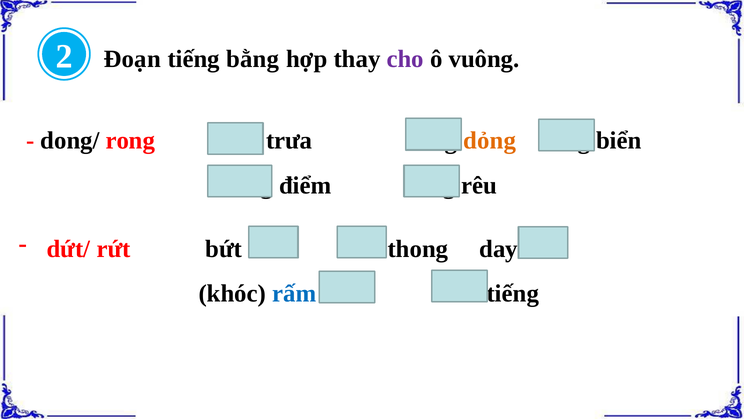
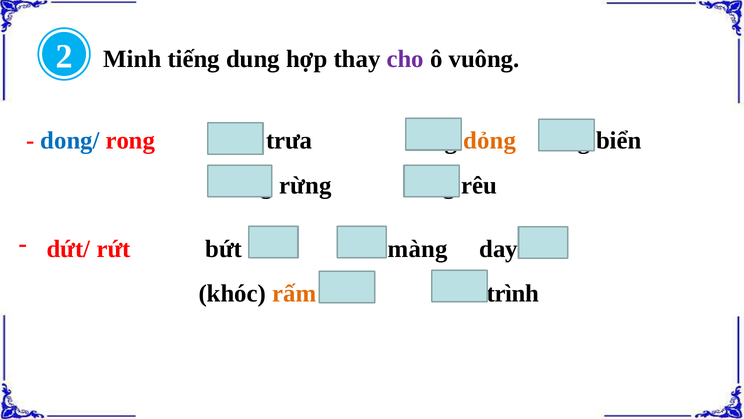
Đoạn: Đoạn -> Minh
bằng: bằng -> dung
dong/ colour: black -> blue
điểm: điểm -> rừng
thong at (418, 249): thong -> màng
rấm colour: blue -> orange
tiếng at (513, 293): tiếng -> trình
